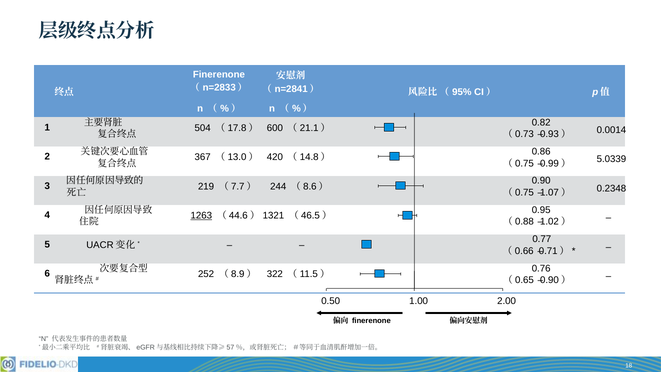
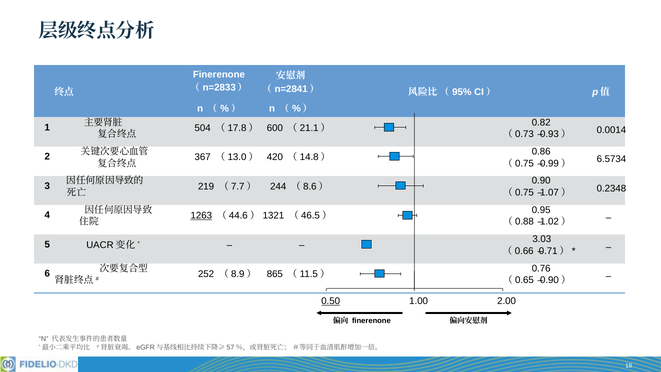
5.0339: 5.0339 -> 6.5734
0.77: 0.77 -> 3.03
322: 322 -> 865
0.50 underline: none -> present
